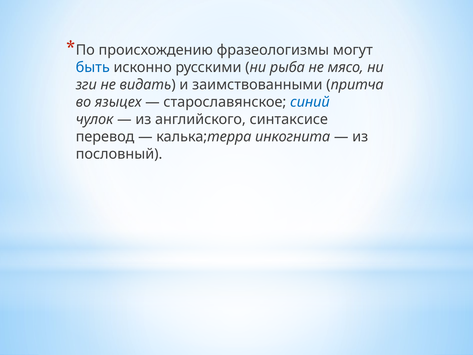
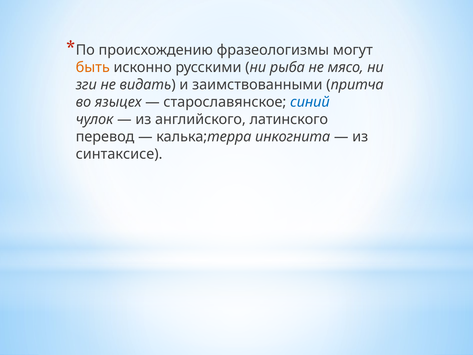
быть colour: blue -> orange
синтаксисе: синтаксисе -> латинского
пословный: пословный -> синтаксисе
